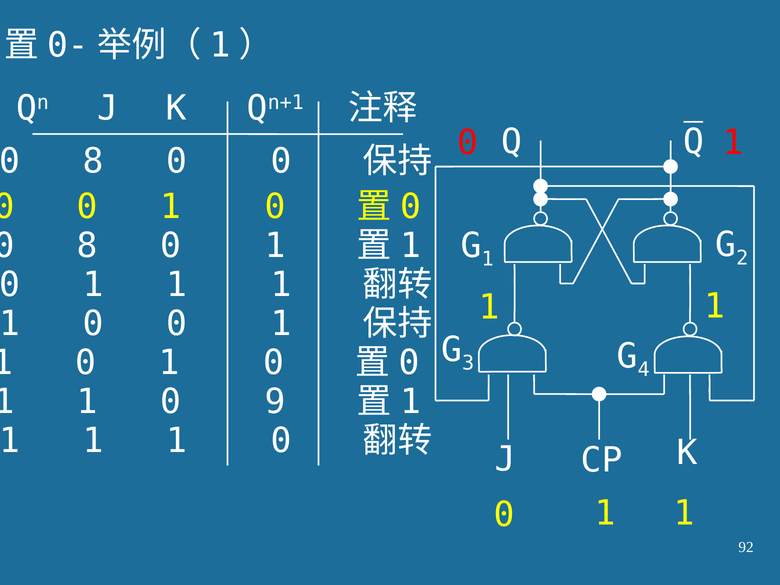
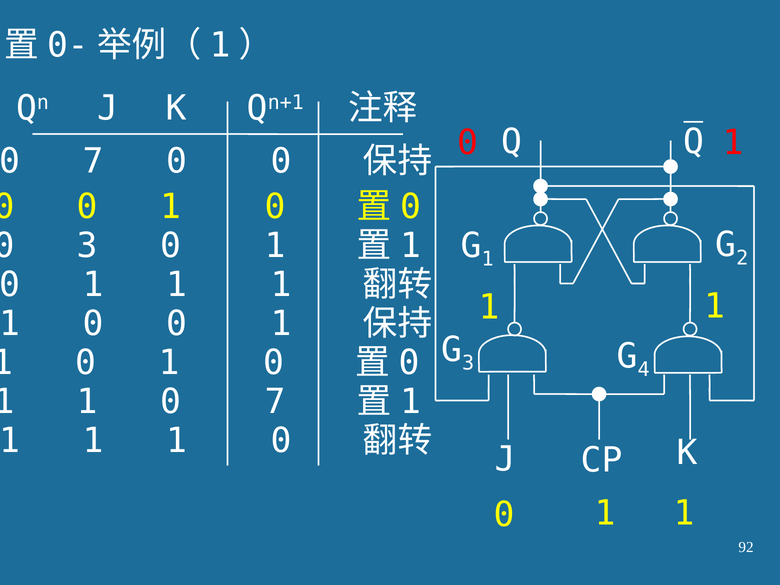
8 at (93, 161): 8 -> 7
8 at (87, 246): 8 -> 3
1 0 9: 9 -> 7
